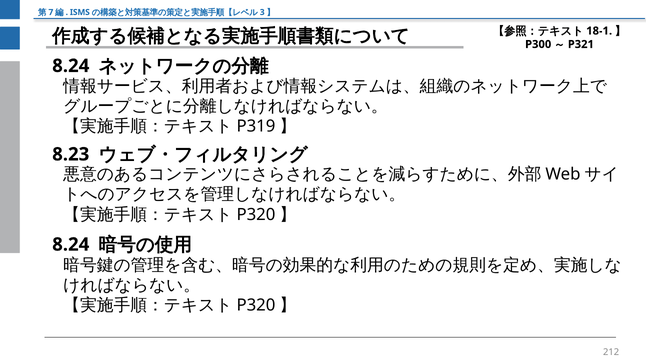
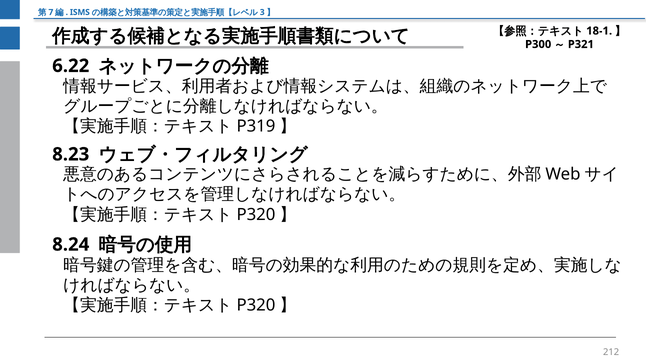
8.24 at (71, 66): 8.24 -> 6.22
